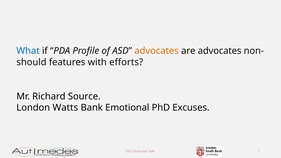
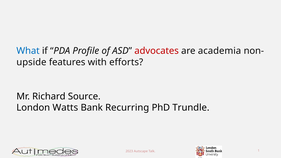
advocates at (157, 51) colour: orange -> red
are advocates: advocates -> academia
should: should -> upside
Emotional: Emotional -> Recurring
Excuses: Excuses -> Trundle
